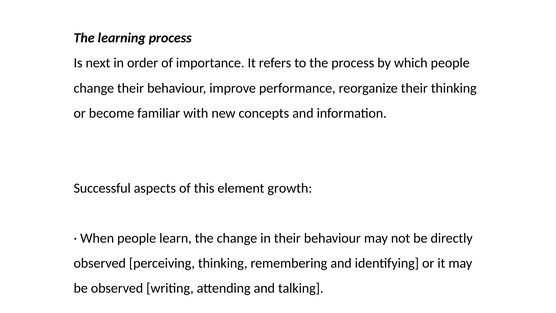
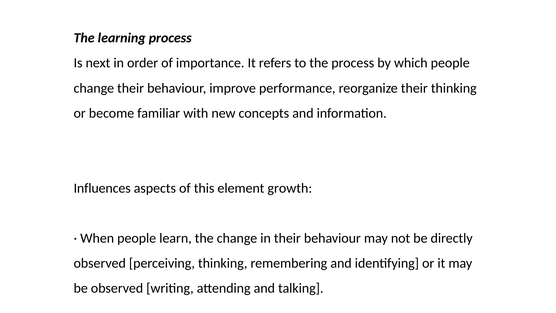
Successful: Successful -> Influences
